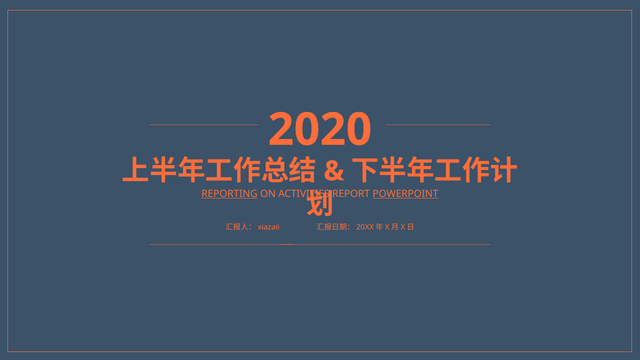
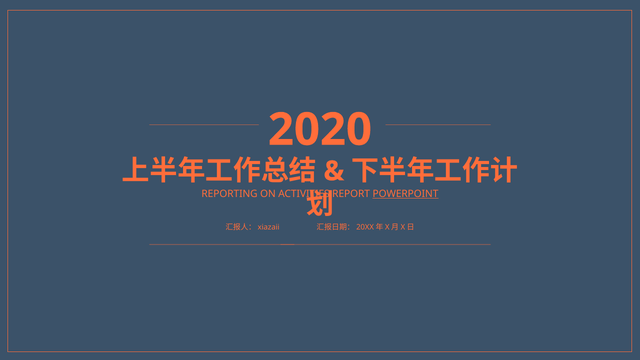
REPORTING underline: present -> none
